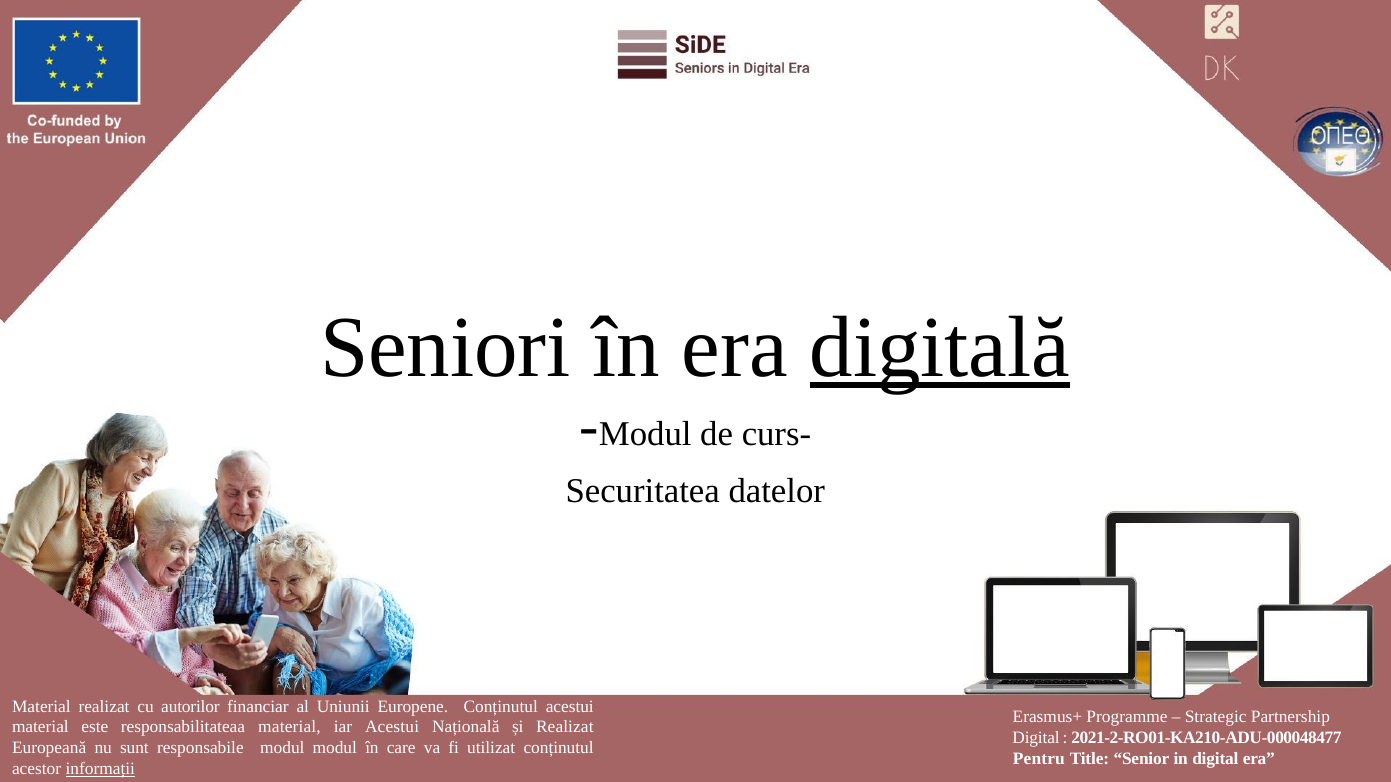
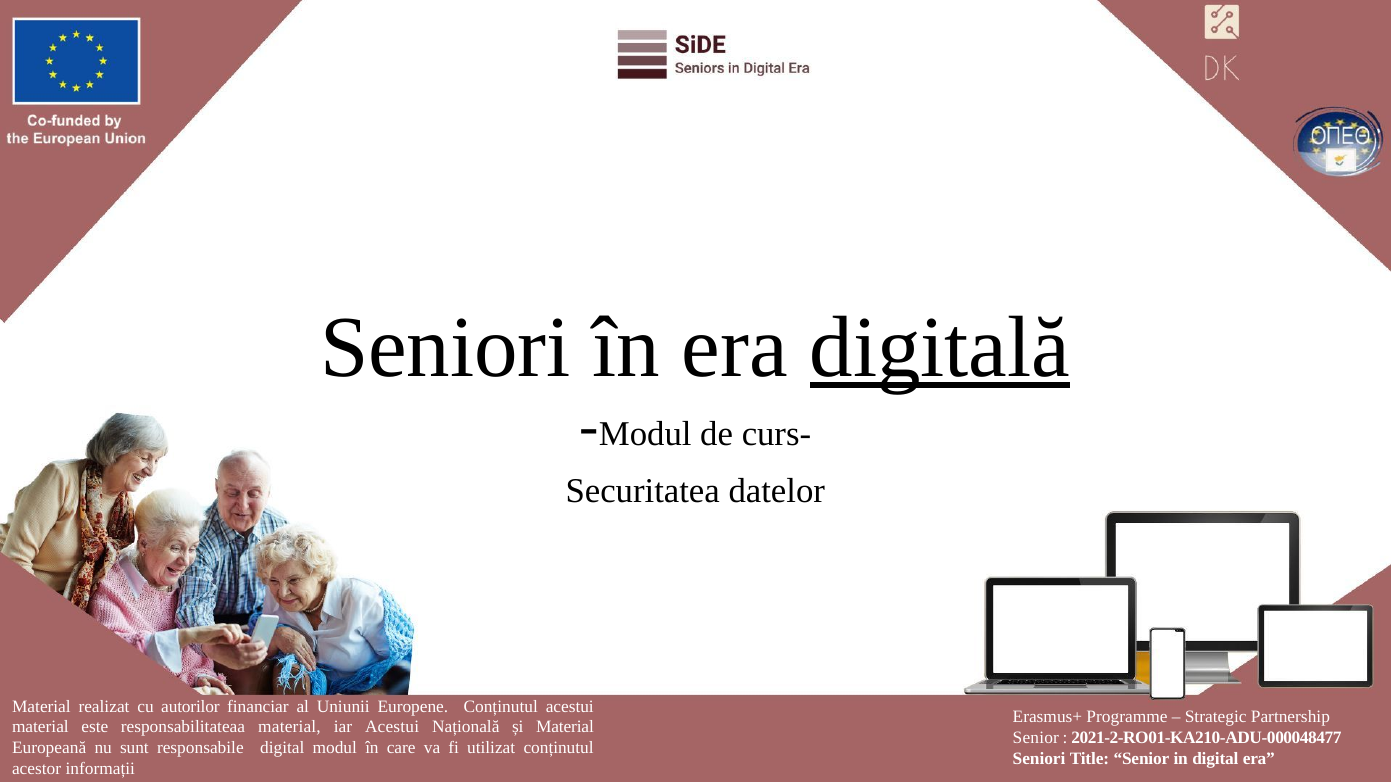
și Realizat: Realizat -> Material
Digital at (1036, 738): Digital -> Senior
responsabile modul: modul -> digital
Pentru at (1039, 759): Pentru -> Seniori
informații underline: present -> none
